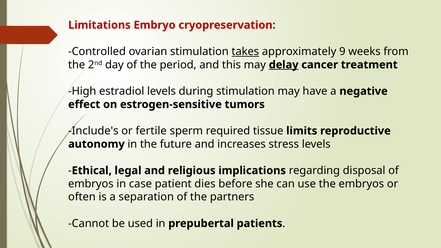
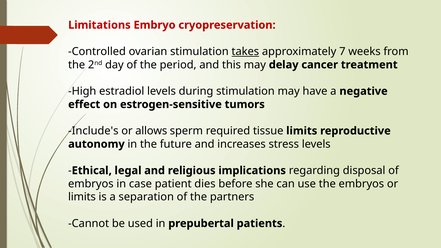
9: 9 -> 7
delay underline: present -> none
fertile: fertile -> allows
often at (82, 197): often -> limits
